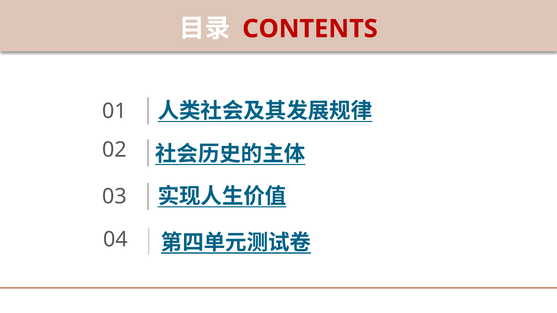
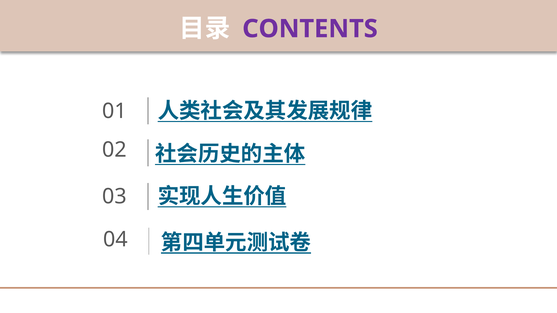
CONTENTS colour: red -> purple
